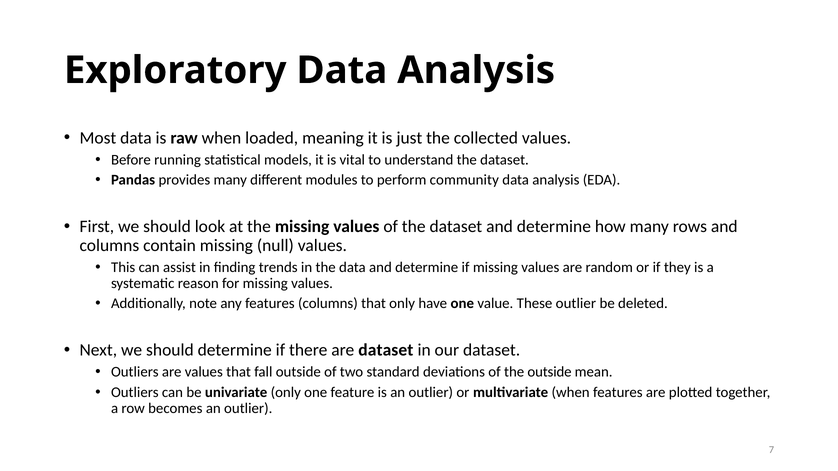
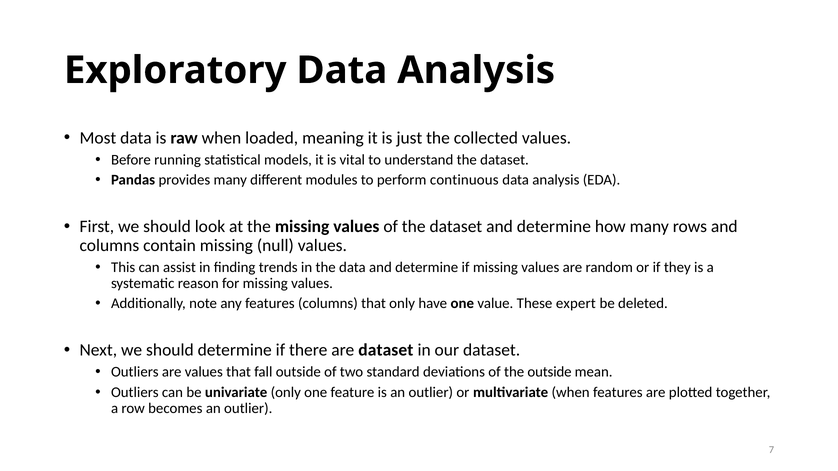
community: community -> continuous
These outlier: outlier -> expert
